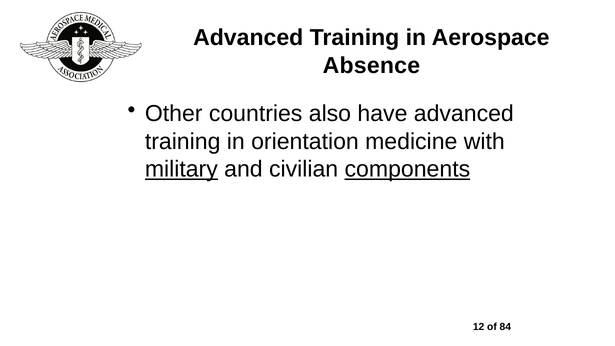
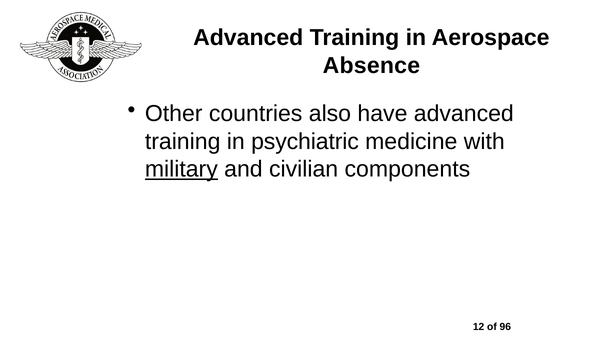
orientation: orientation -> psychiatric
components underline: present -> none
84: 84 -> 96
